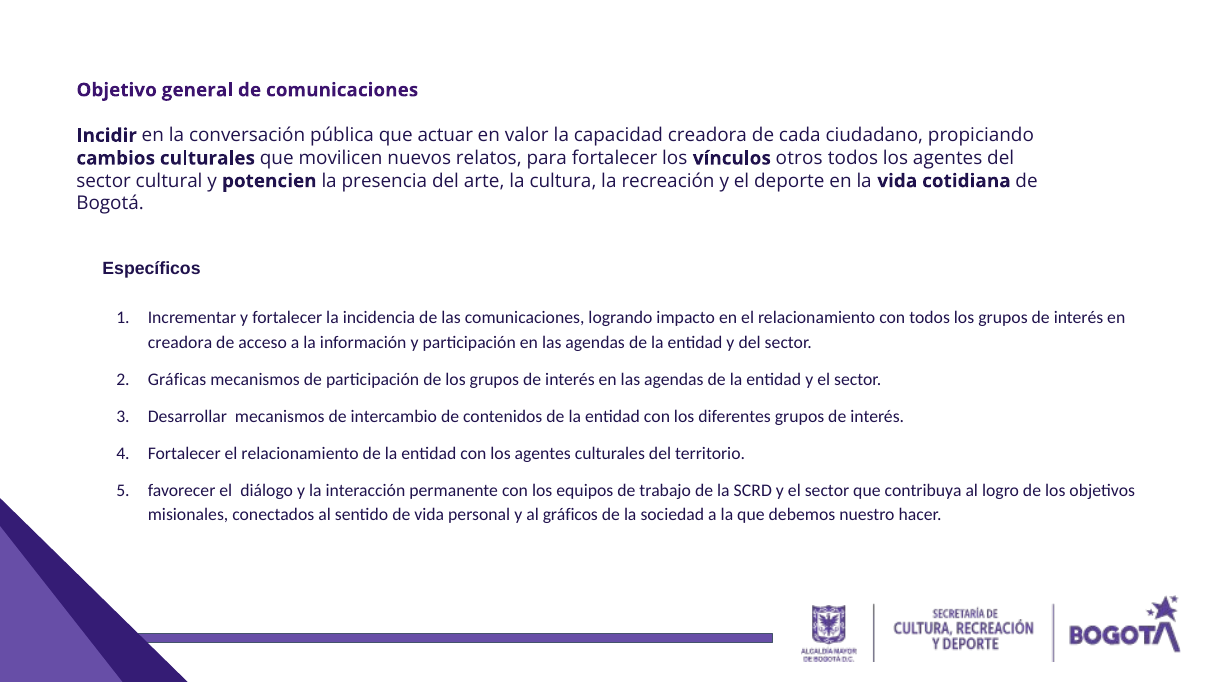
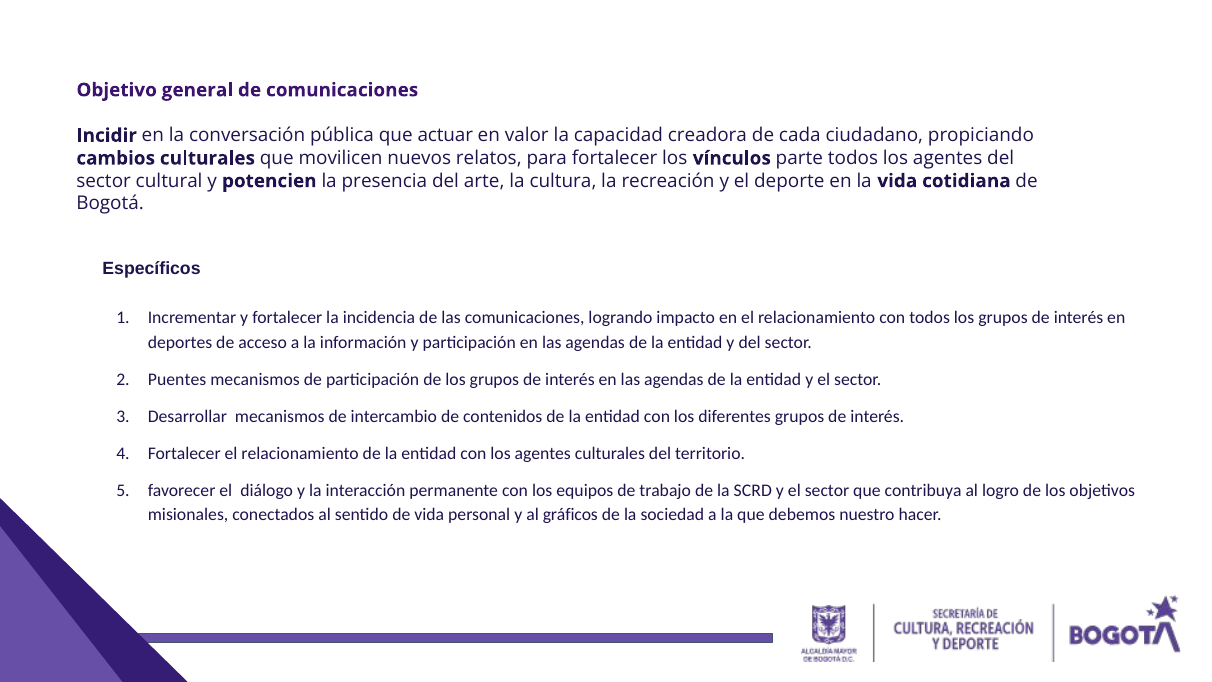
otros: otros -> parte
creadora at (180, 342): creadora -> deportes
Gráficas: Gráficas -> Puentes
